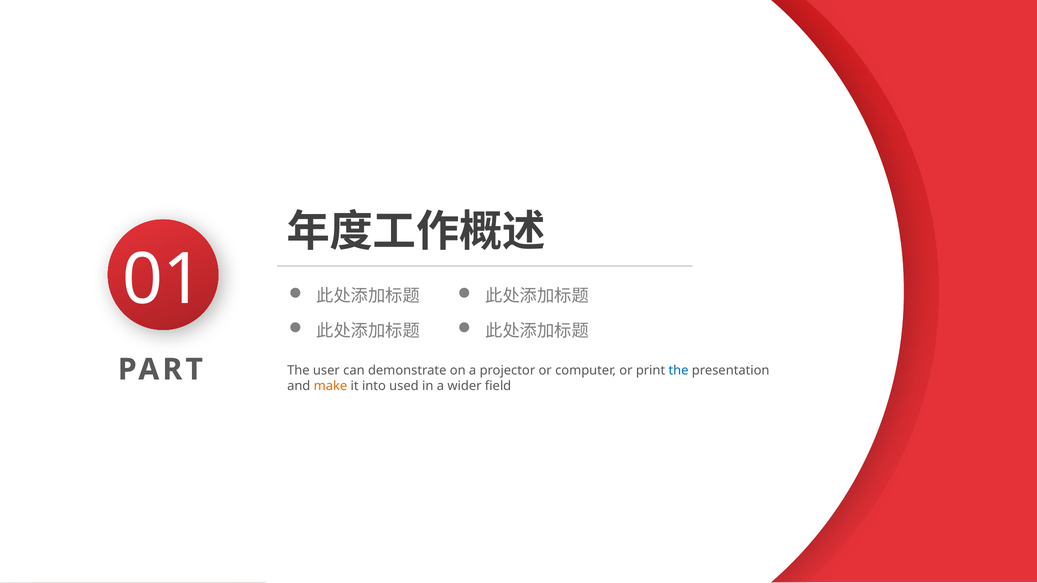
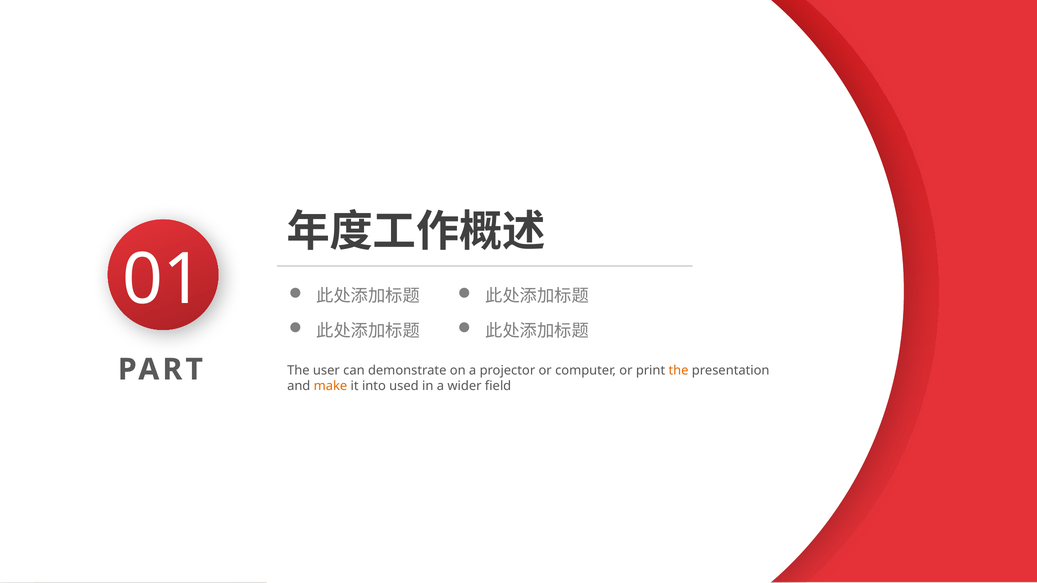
the at (679, 371) colour: blue -> orange
